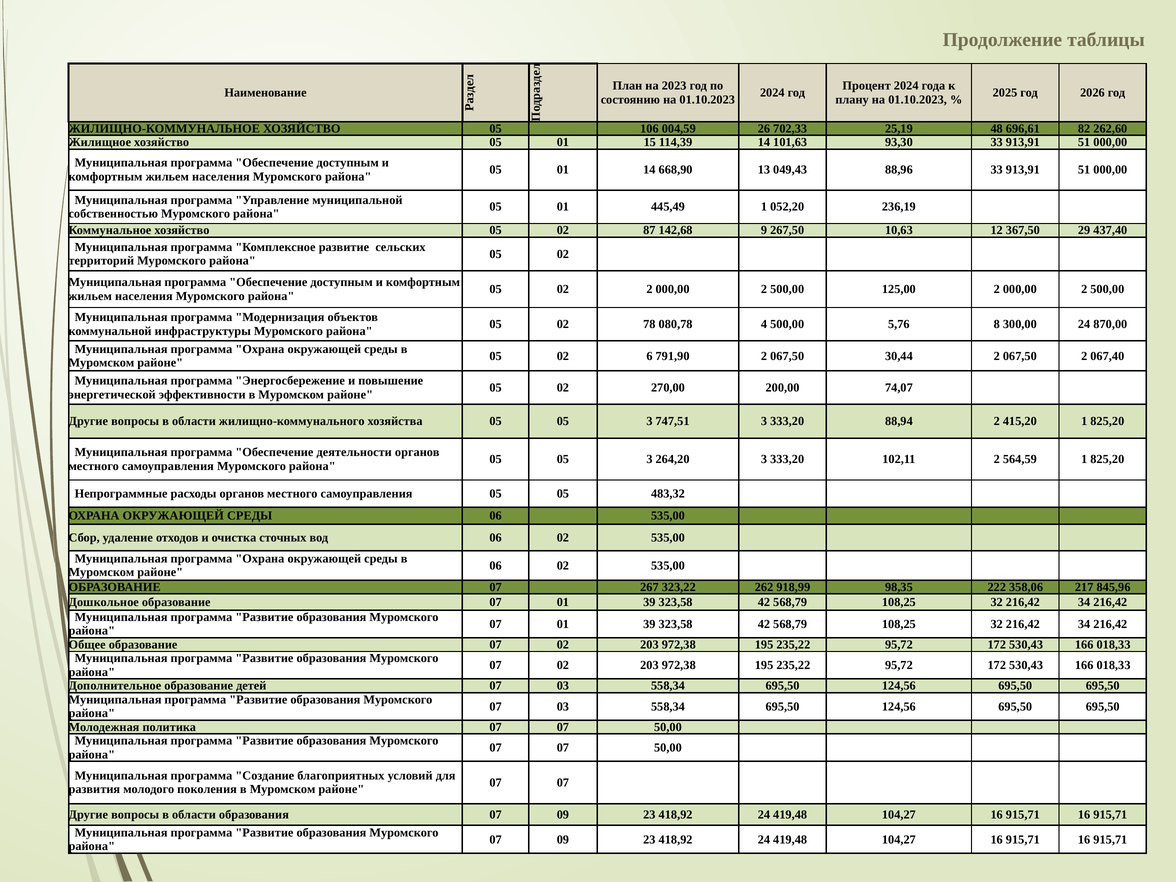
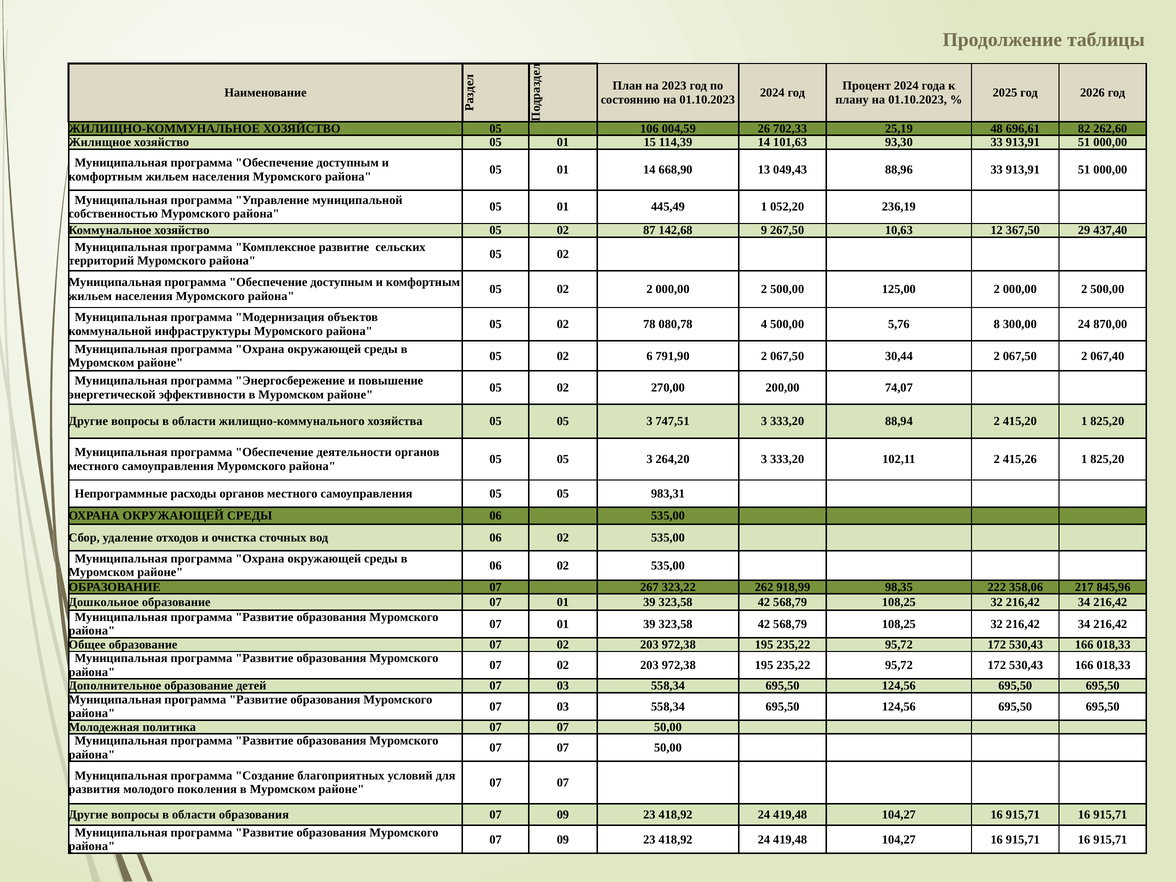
564,59: 564,59 -> 415,26
483,32: 483,32 -> 983,31
